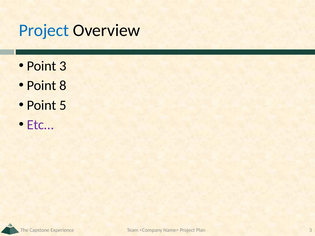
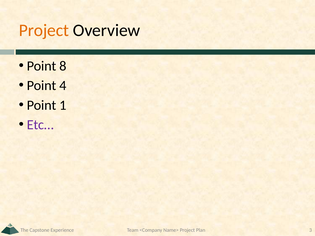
Project at (44, 30) colour: blue -> orange
Point 3: 3 -> 8
8: 8 -> 4
5: 5 -> 1
